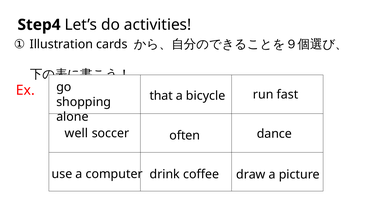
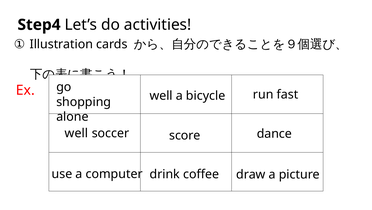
that at (161, 95): that -> well
often: often -> score
